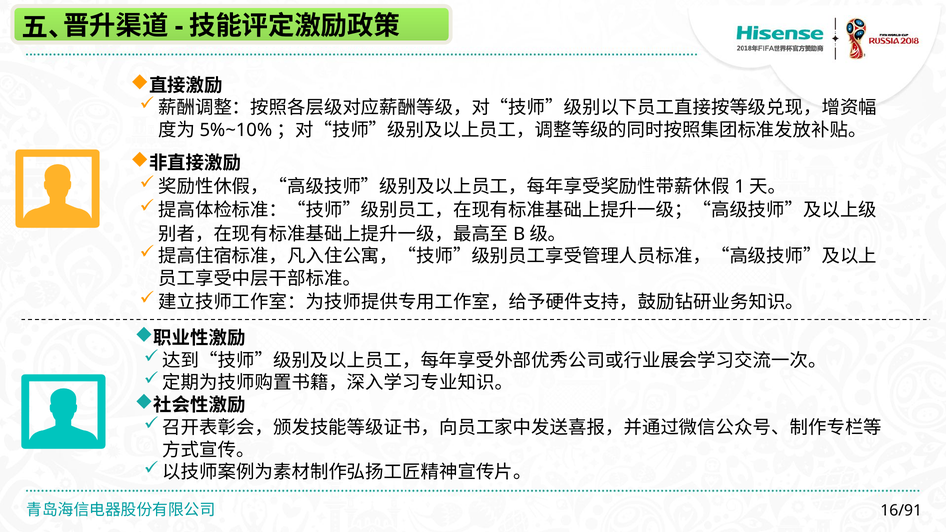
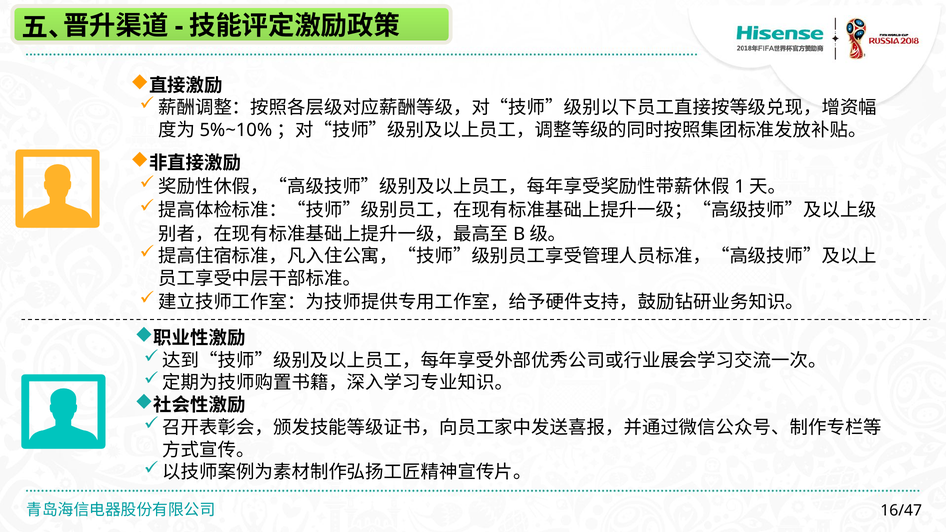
16/91: 16/91 -> 16/47
